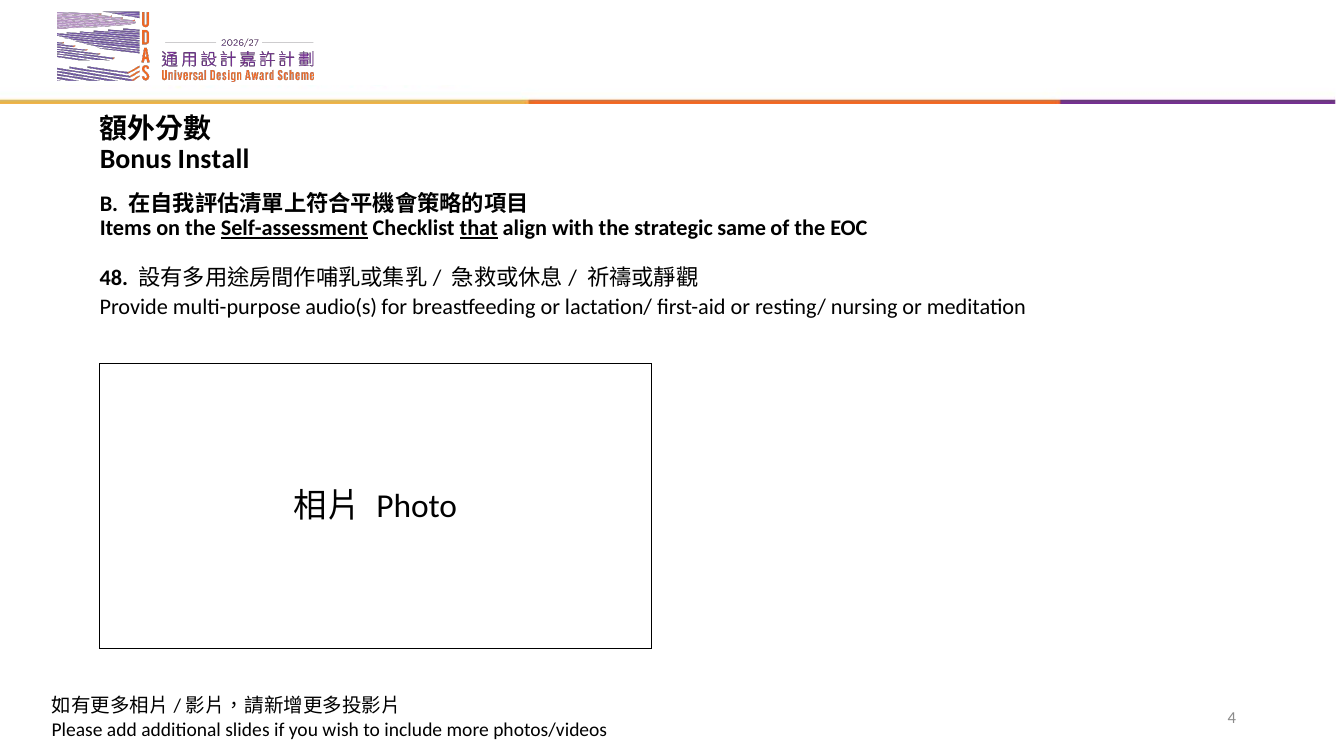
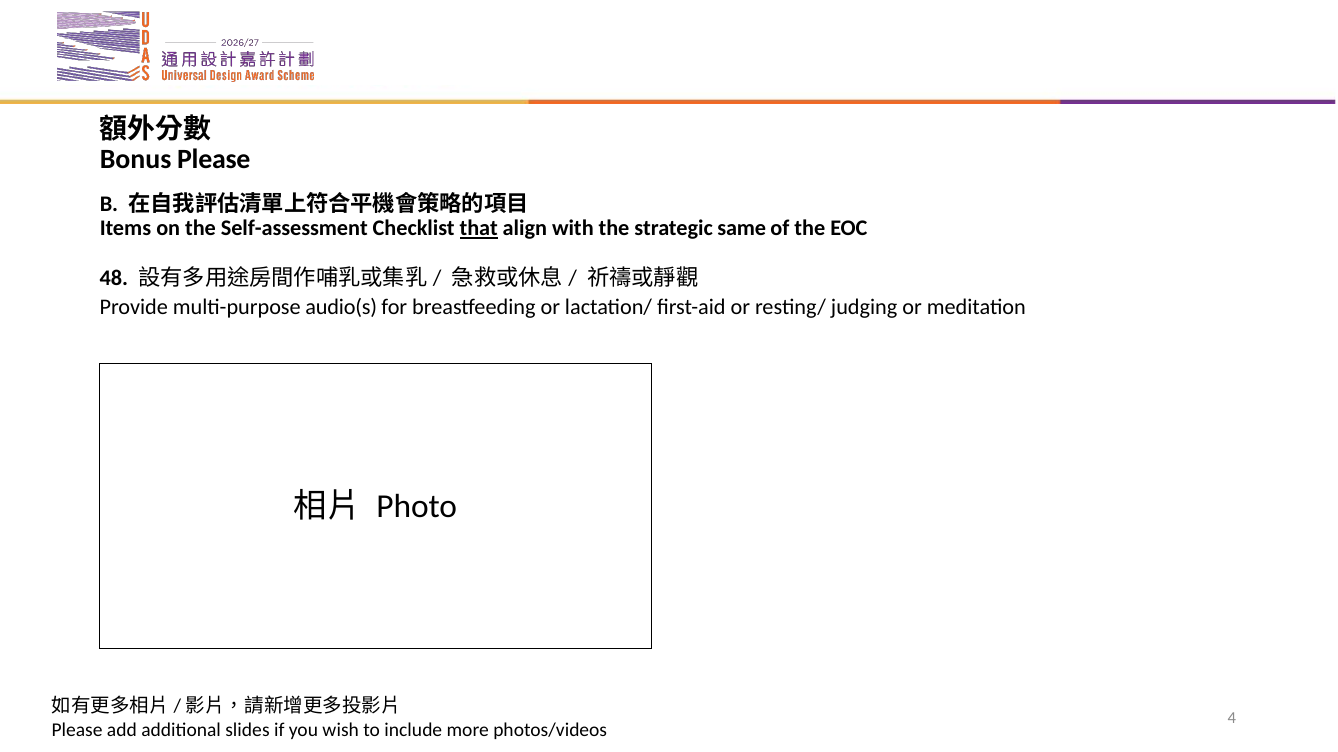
Bonus Install: Install -> Please
Self-assessment underline: present -> none
nursing: nursing -> judging
